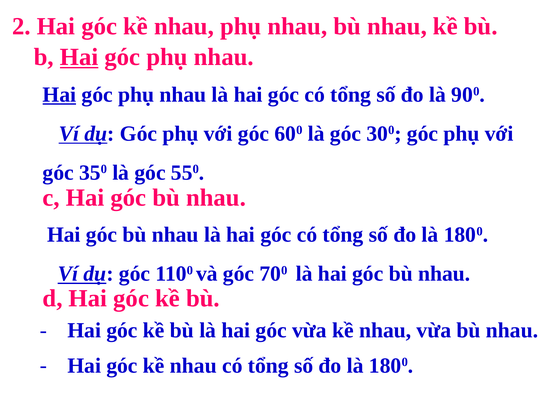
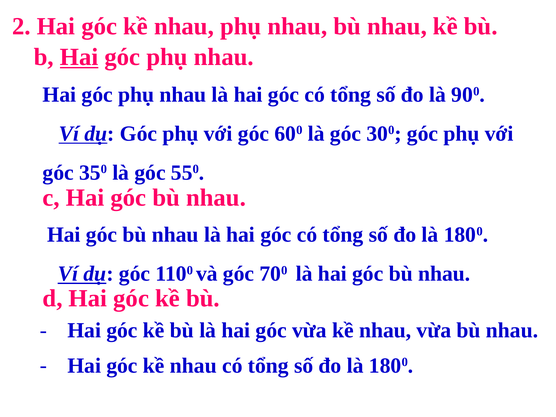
Hai at (59, 95) underline: present -> none
